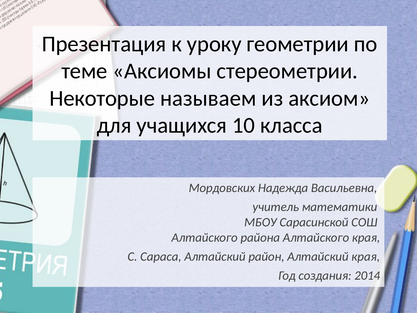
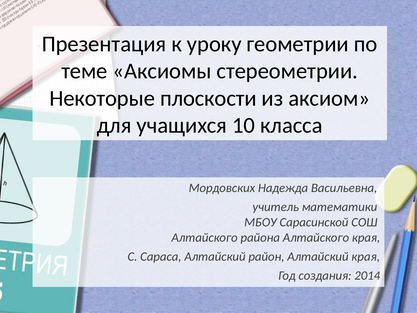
называем: называем -> плоскости
